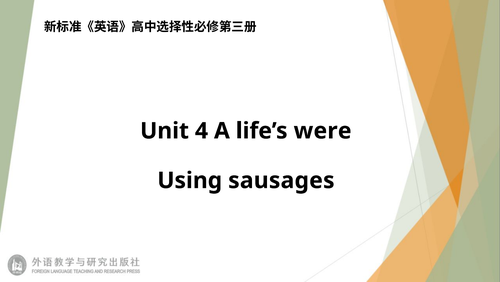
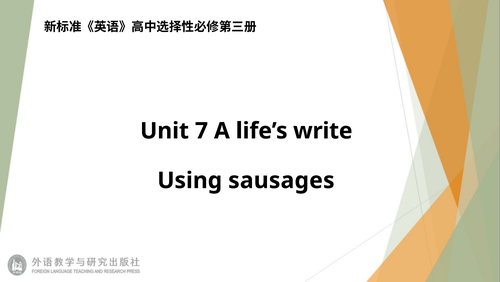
4: 4 -> 7
were: were -> write
